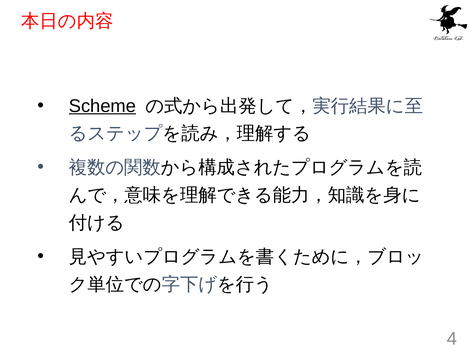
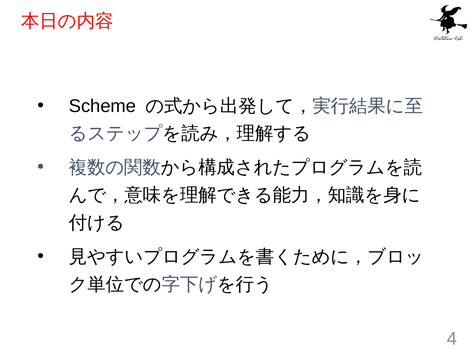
Scheme underline: present -> none
